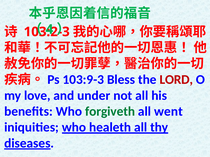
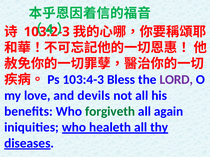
103:9-3: 103:9-3 -> 103:4-3
LORD colour: red -> purple
under: under -> devils
went: went -> again
